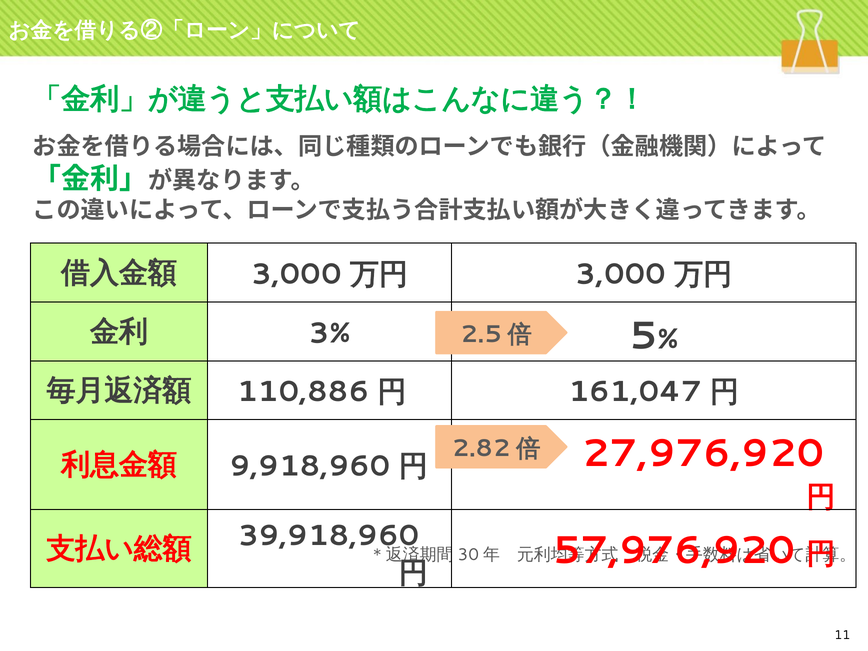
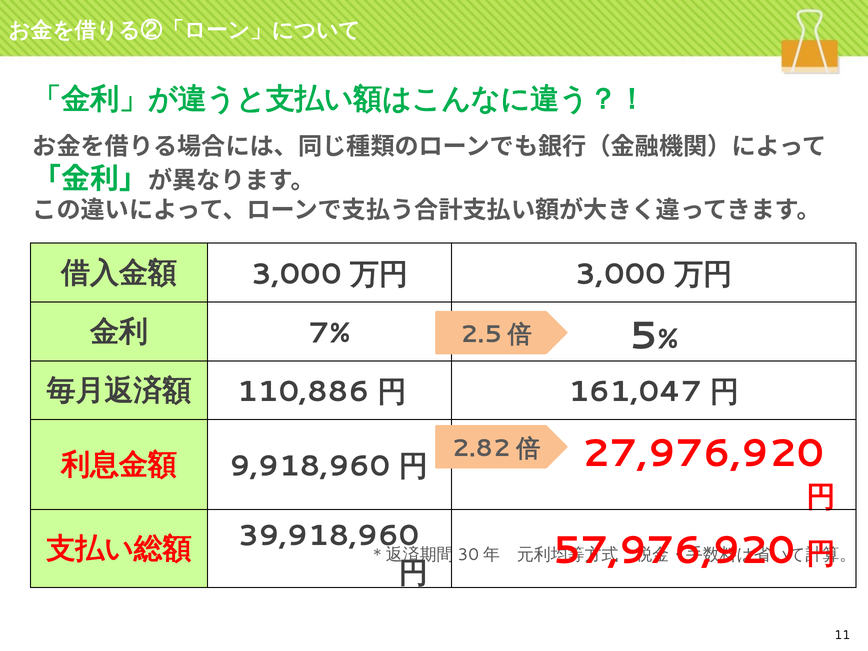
3%: 3% -> 7%
